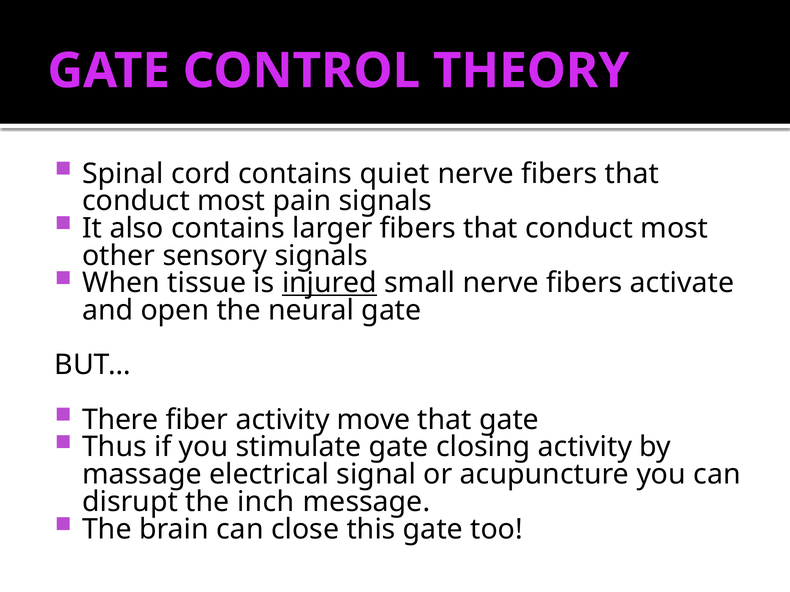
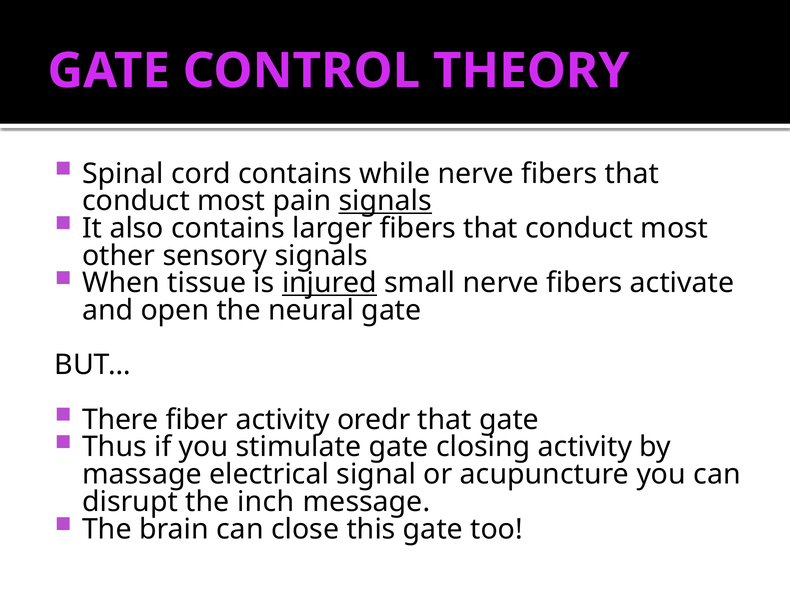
quiet: quiet -> while
signals at (385, 201) underline: none -> present
move: move -> oredr
